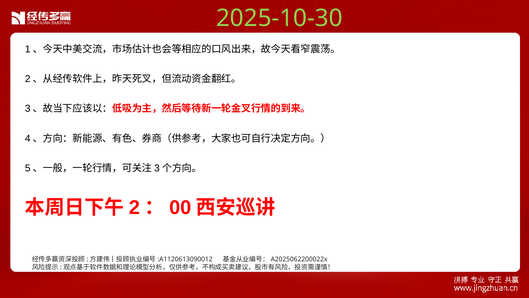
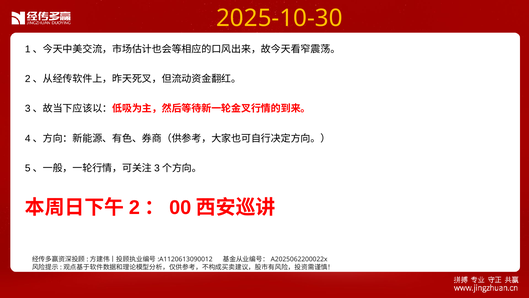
2025-10-30 colour: light green -> yellow
